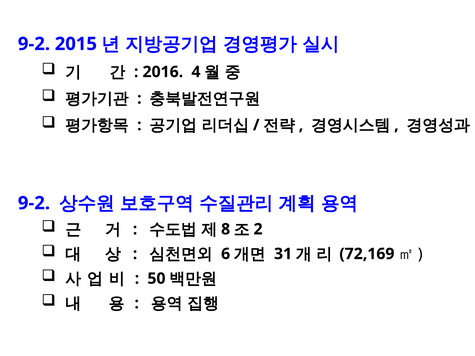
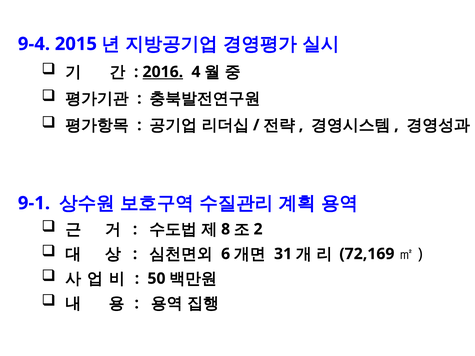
9-2 at (34, 44): 9-2 -> 9-4
2016 underline: none -> present
9-2 at (34, 203): 9-2 -> 9-1
